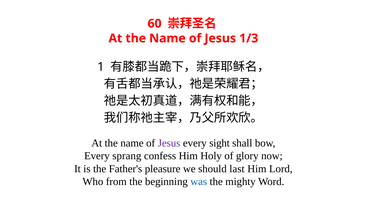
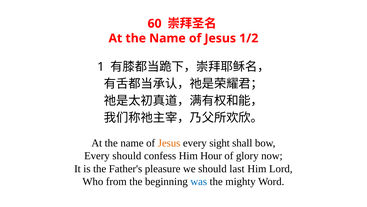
1/3: 1/3 -> 1/2
Jesus at (169, 143) colour: purple -> orange
Every sprang: sprang -> should
Holy: Holy -> Hour
